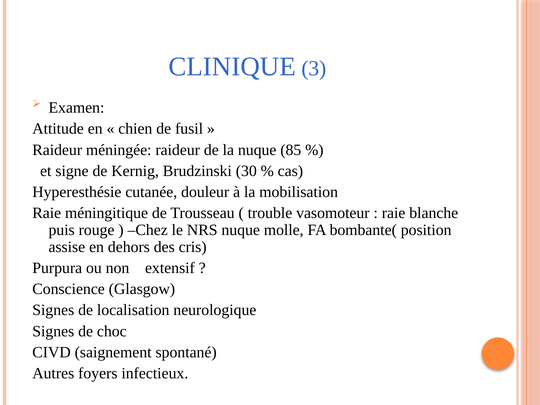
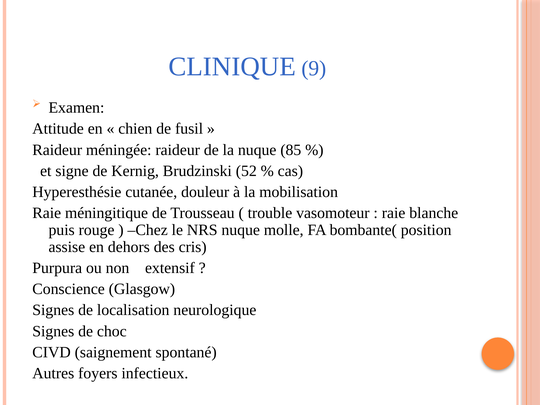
3: 3 -> 9
30: 30 -> 52
